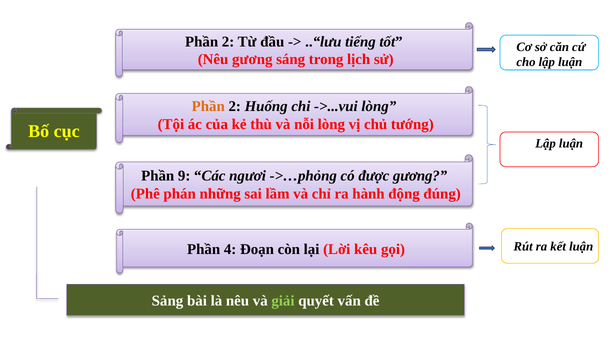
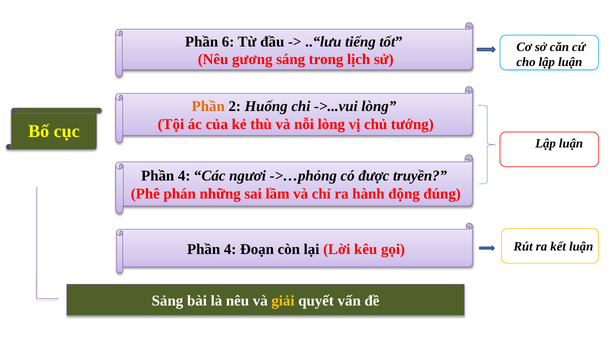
2 at (228, 42): 2 -> 6
9 at (184, 176): 9 -> 4
được gương: gương -> truyền
giải colour: light green -> yellow
